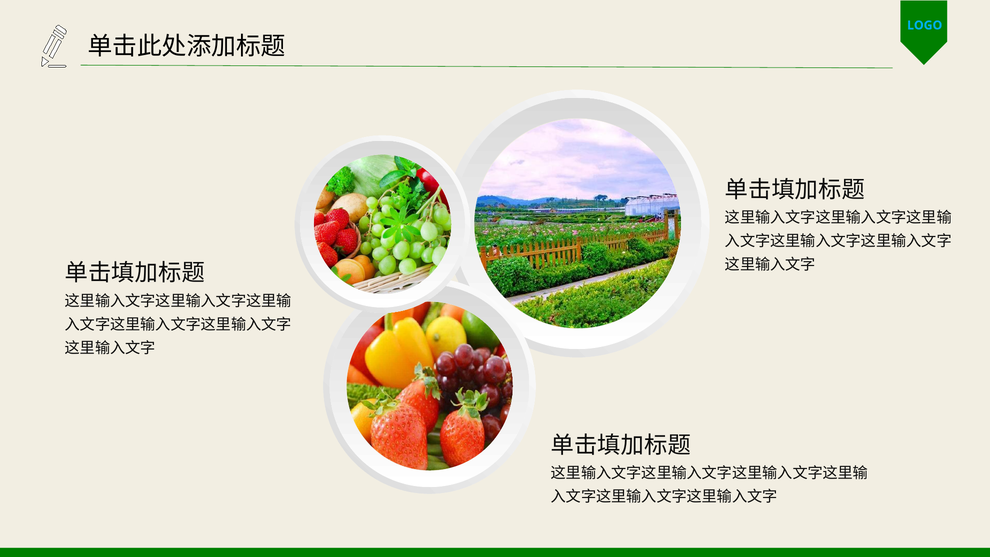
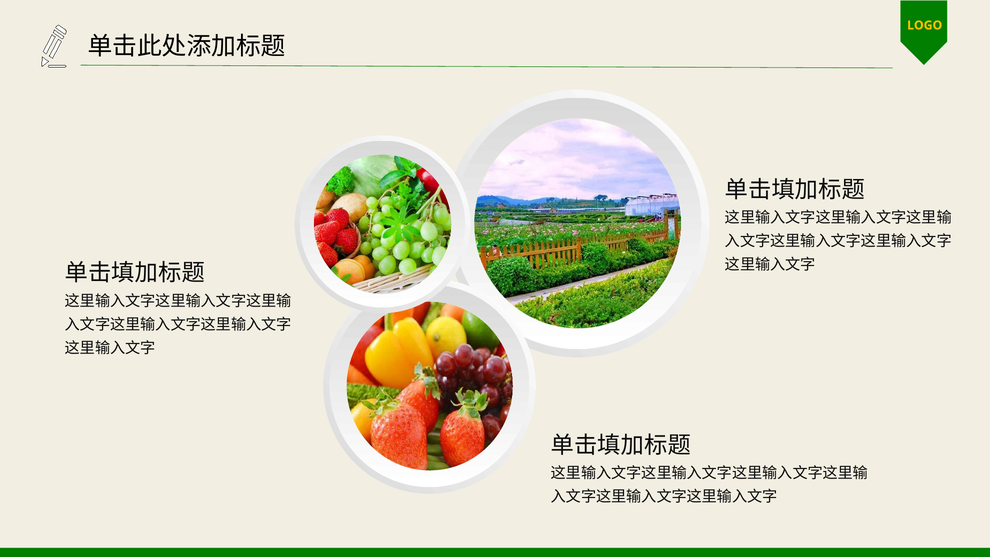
LOGO colour: light blue -> yellow
